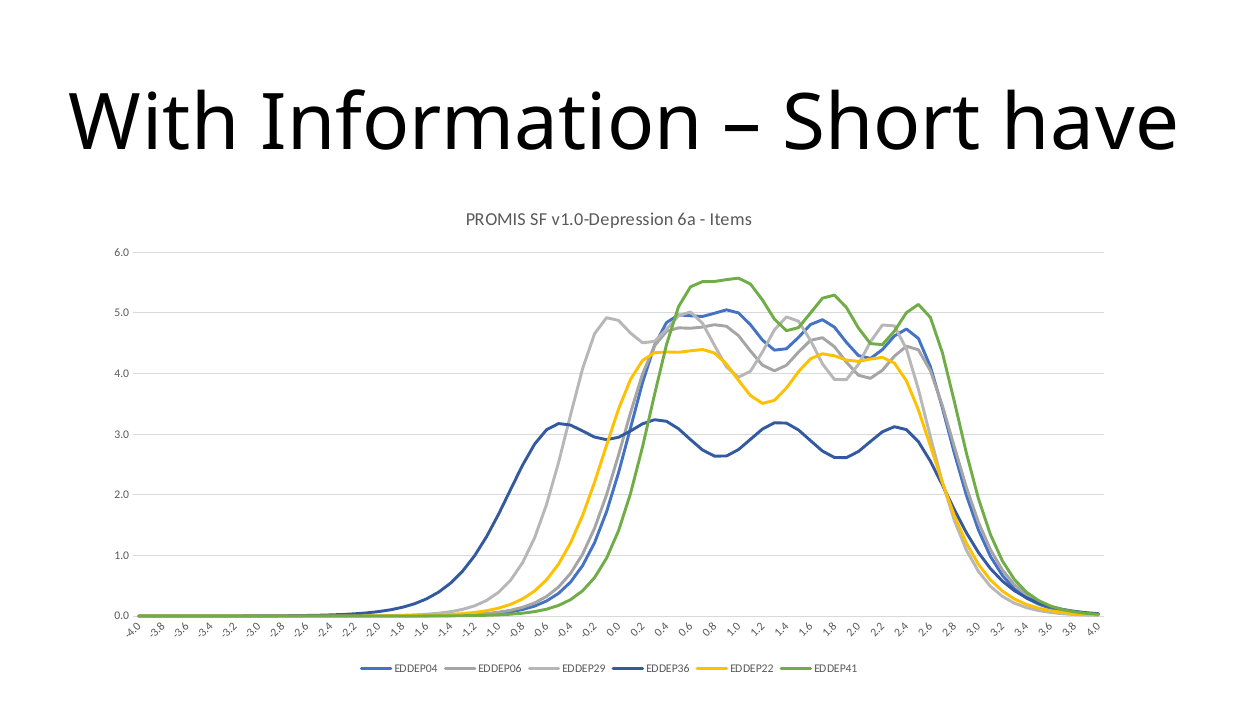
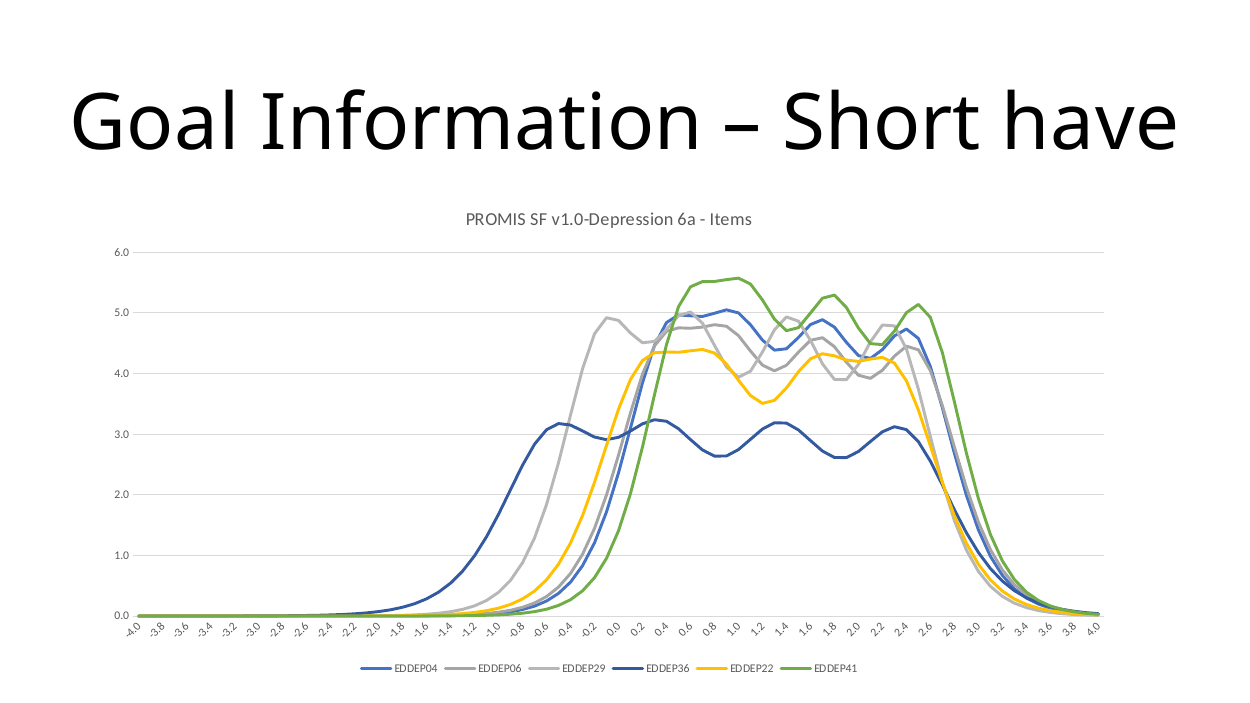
With: With -> Goal
